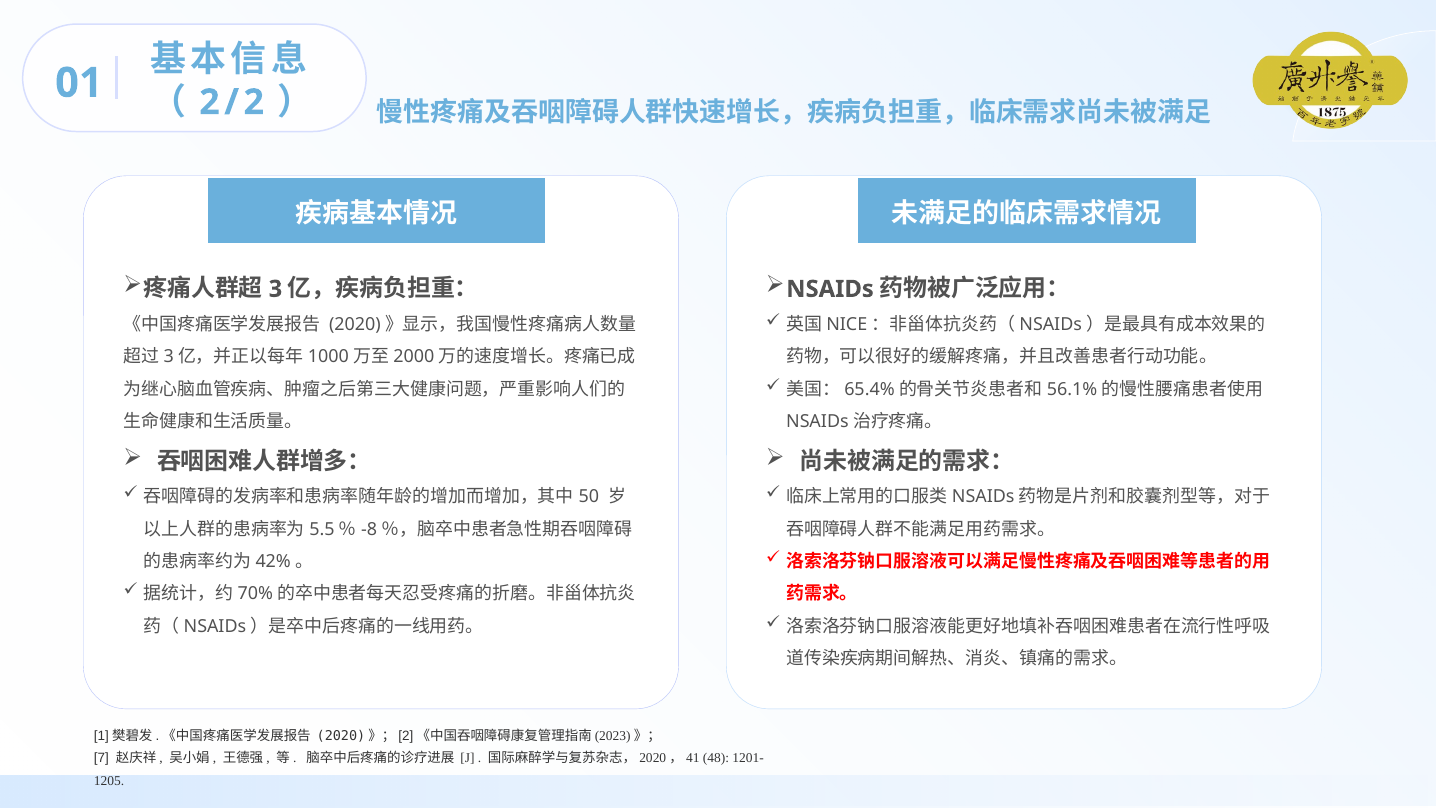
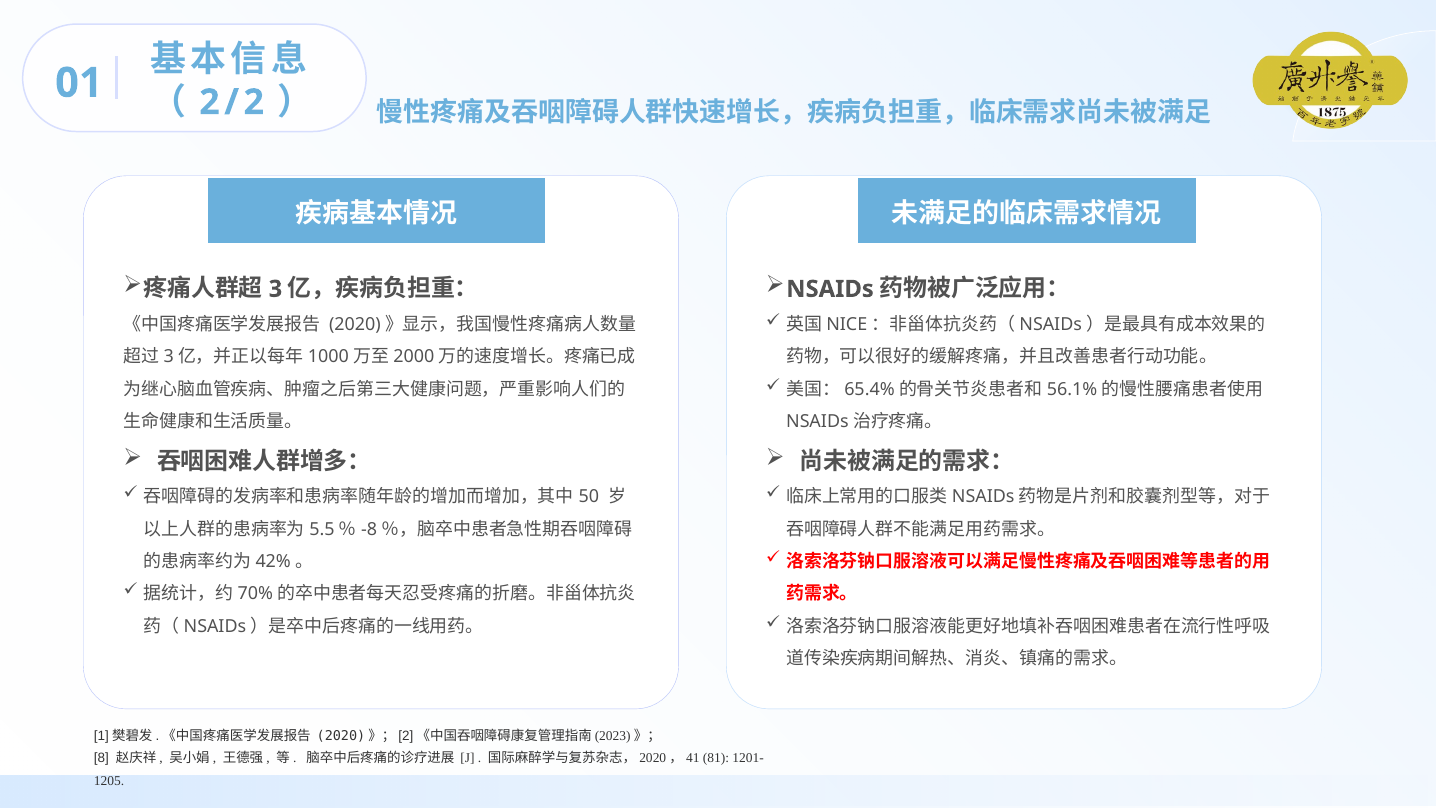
7: 7 -> 8
48: 48 -> 81
